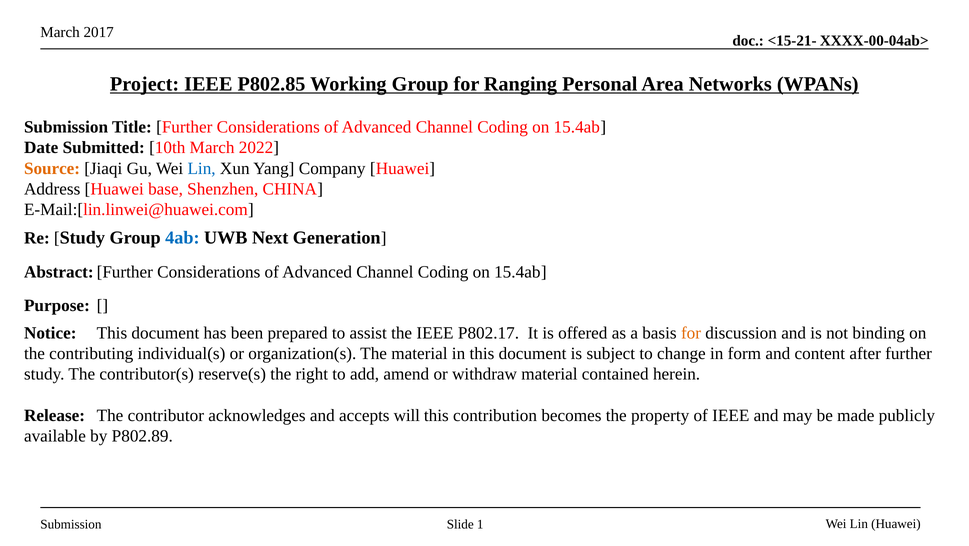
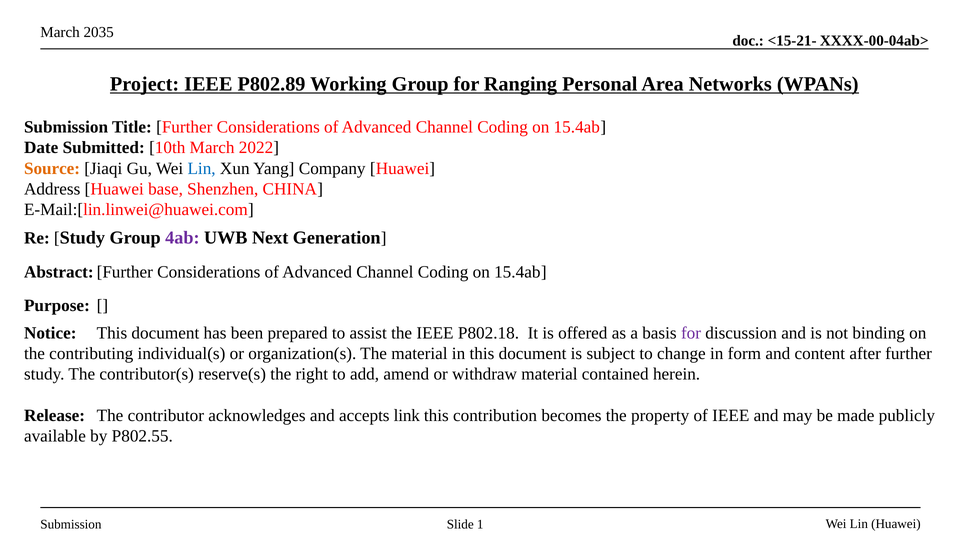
2017: 2017 -> 2035
P802.85: P802.85 -> P802.89
4ab colour: blue -> purple
P802.17: P802.17 -> P802.18
for at (691, 332) colour: orange -> purple
will: will -> link
P802.89: P802.89 -> P802.55
